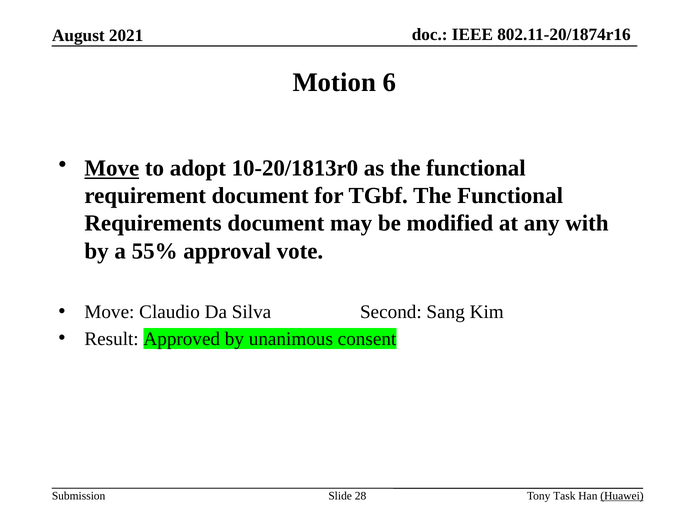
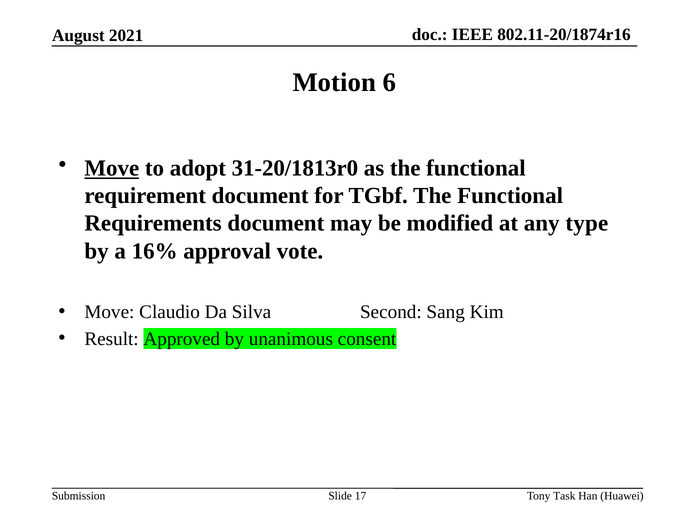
10-20/1813r0: 10-20/1813r0 -> 31-20/1813r0
with: with -> type
55%: 55% -> 16%
28: 28 -> 17
Huawei underline: present -> none
